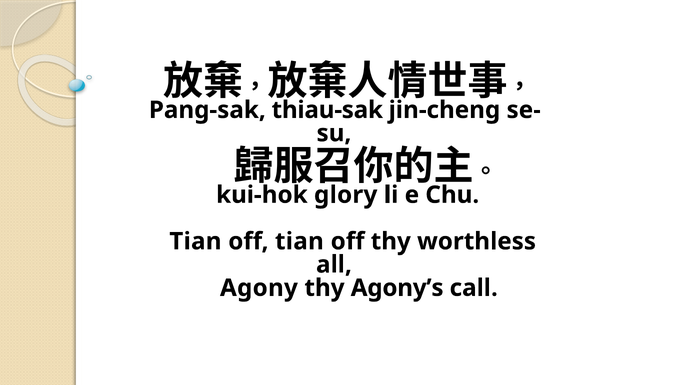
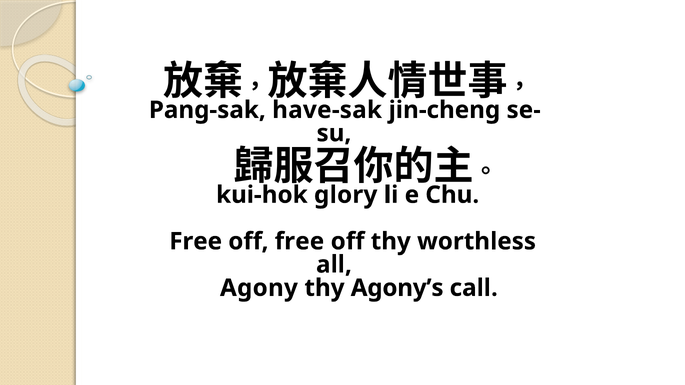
thiau-sak: thiau-sak -> have-sak
Tian at (195, 242): Tian -> Free
off tian: tian -> free
